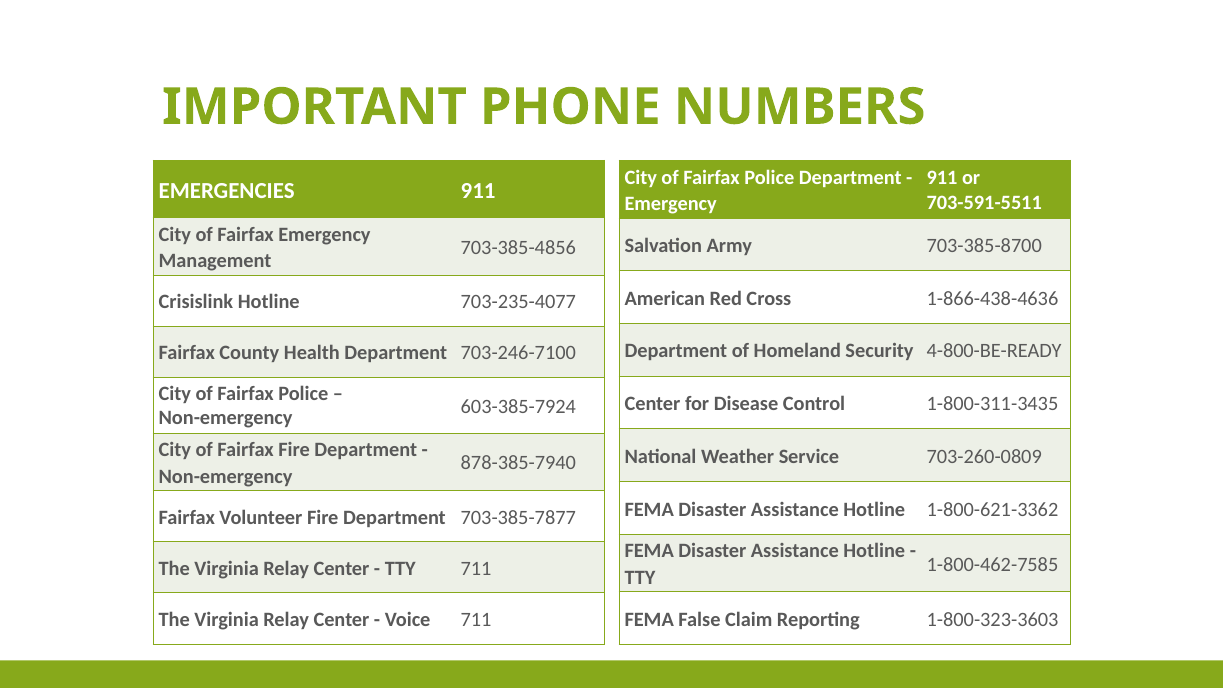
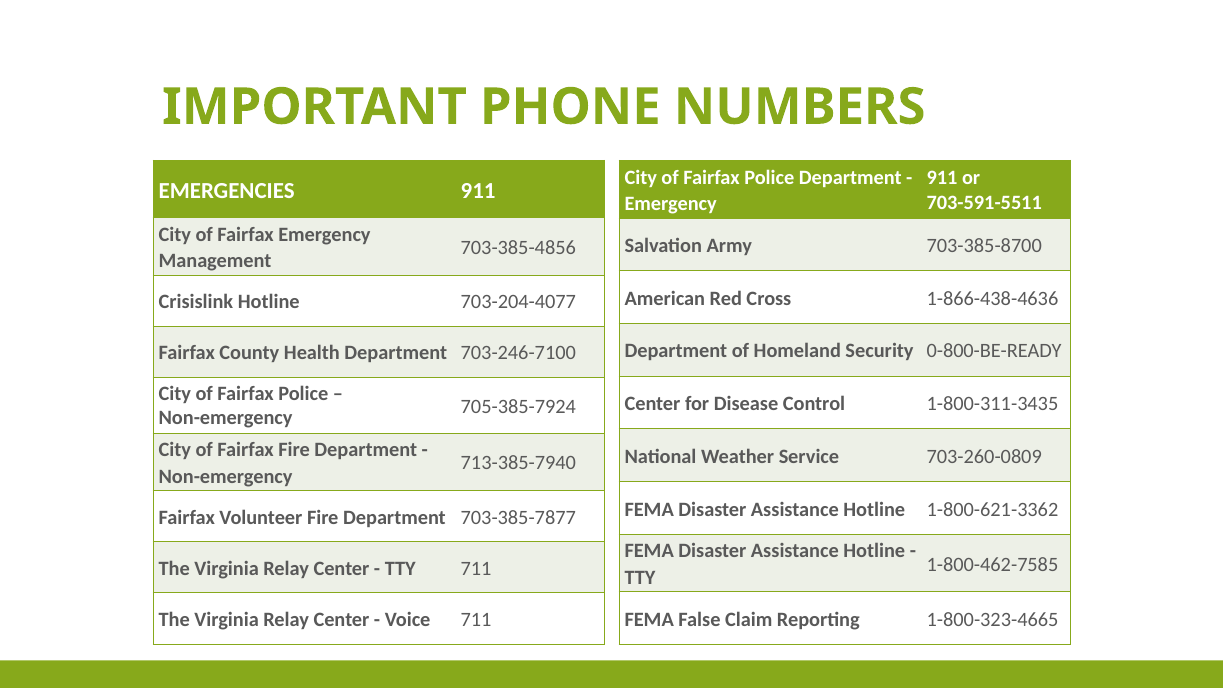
703-235-4077: 703-235-4077 -> 703-204-4077
4-800-BE-READY: 4-800-BE-READY -> 0-800-BE-READY
603-385-7924: 603-385-7924 -> 705-385-7924
878-385-7940: 878-385-7940 -> 713-385-7940
1-800-323-3603: 1-800-323-3603 -> 1-800-323-4665
